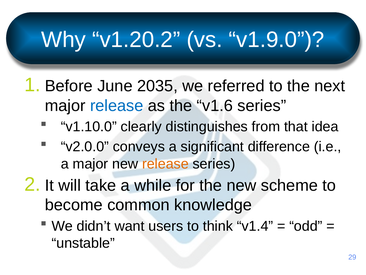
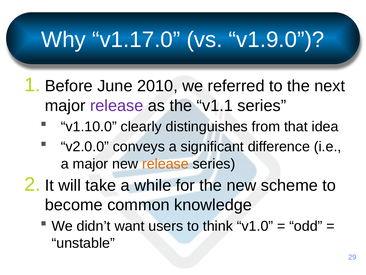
v1.20.2: v1.20.2 -> v1.17.0
2035: 2035 -> 2010
release at (117, 105) colour: blue -> purple
v1.6: v1.6 -> v1.1
v1.4: v1.4 -> v1.0
